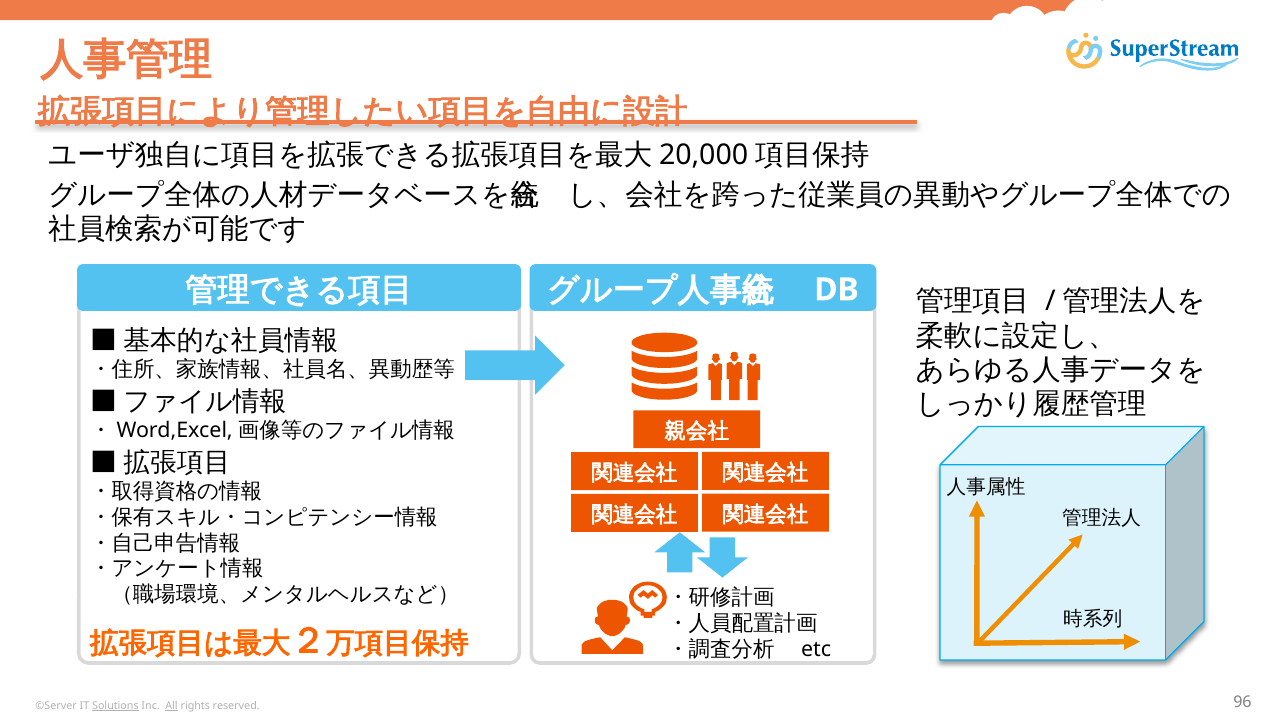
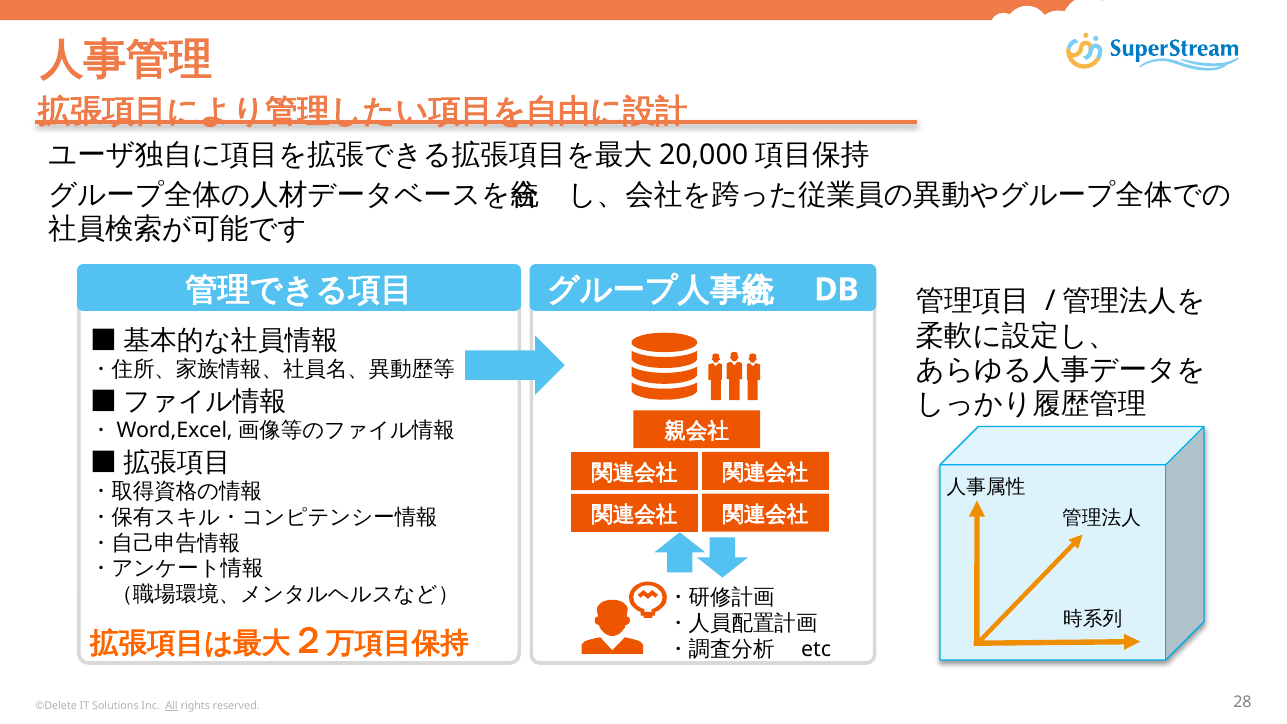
©Server: ©Server -> ©Delete
Solutions underline: present -> none
96: 96 -> 28
